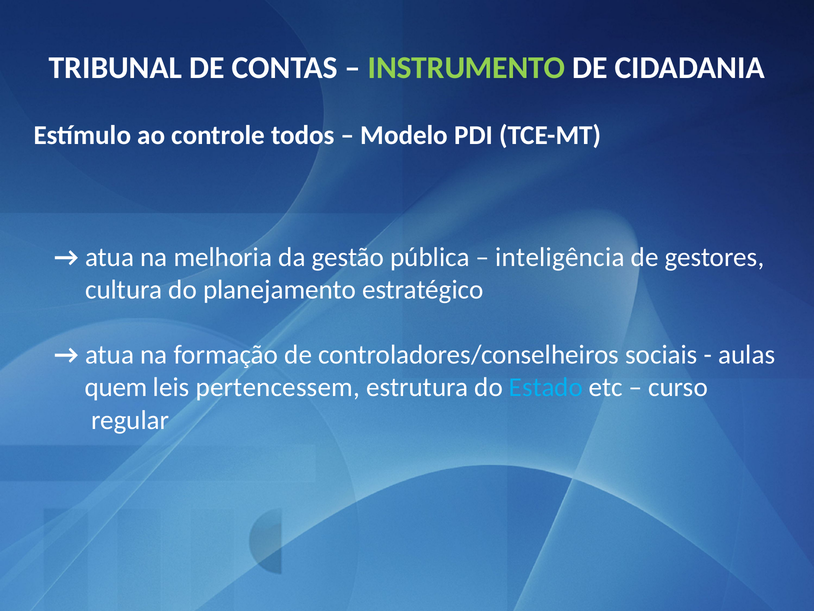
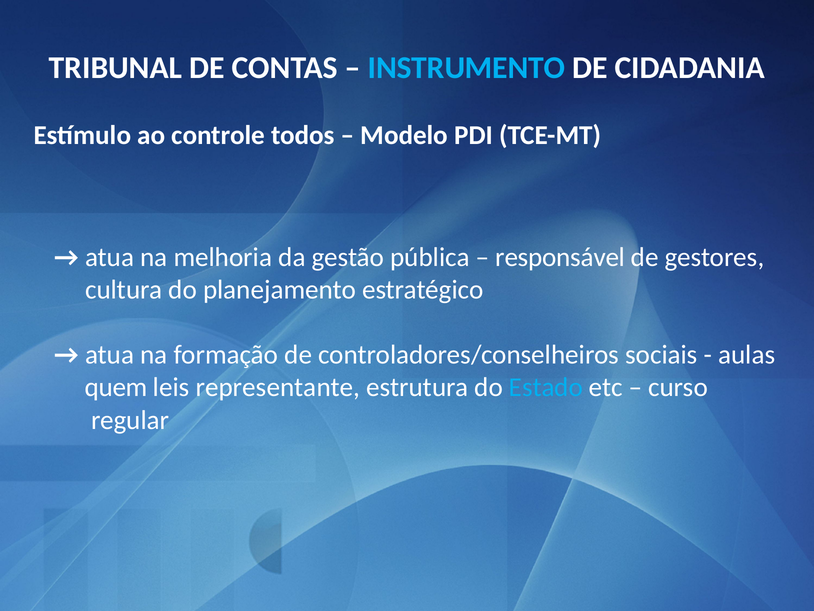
INSTRUMENTO colour: light green -> light blue
inteligência: inteligência -> responsável
pertencessem: pertencessem -> representante
